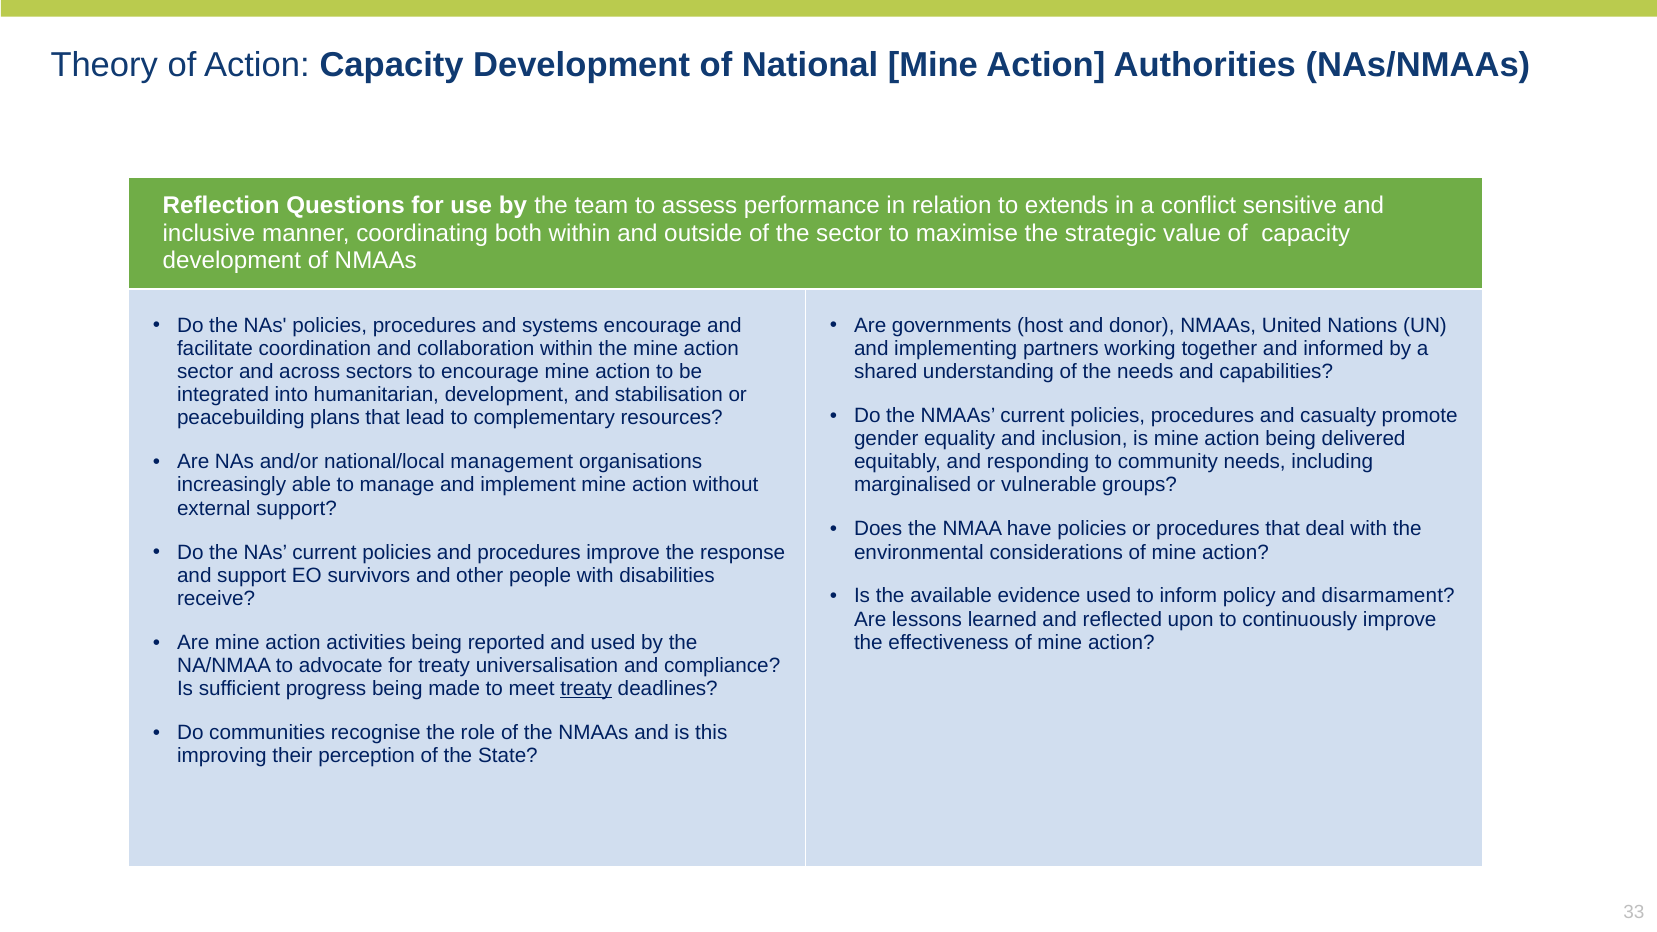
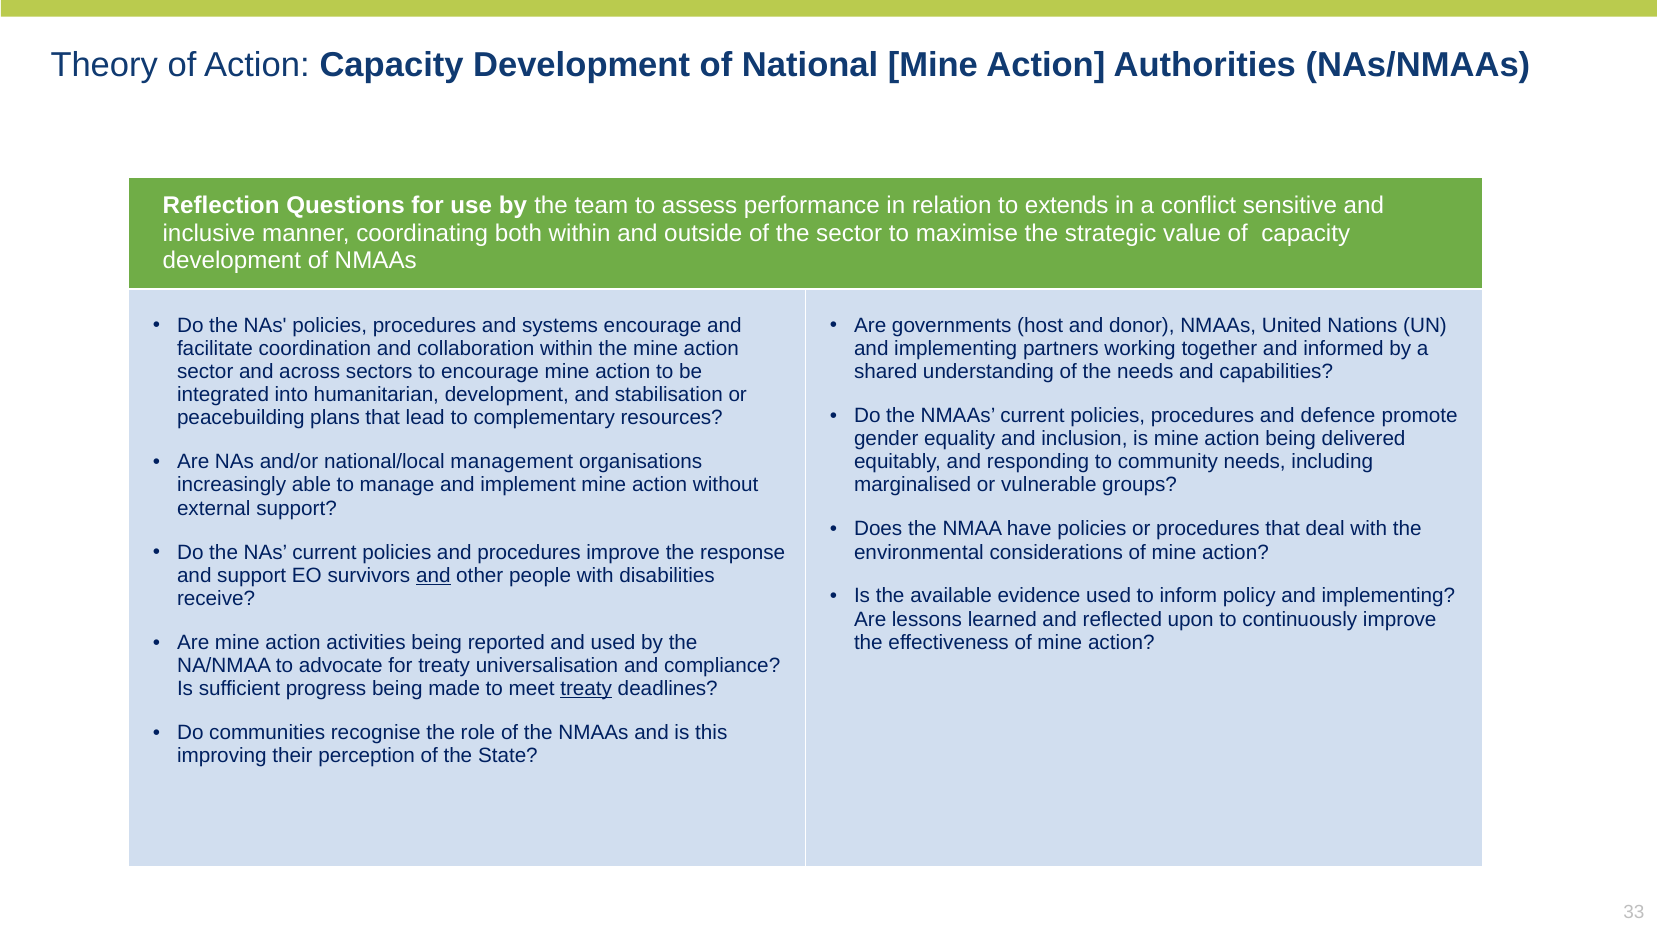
casualty: casualty -> defence
and at (433, 575) underline: none -> present
policy and disarmament: disarmament -> implementing
